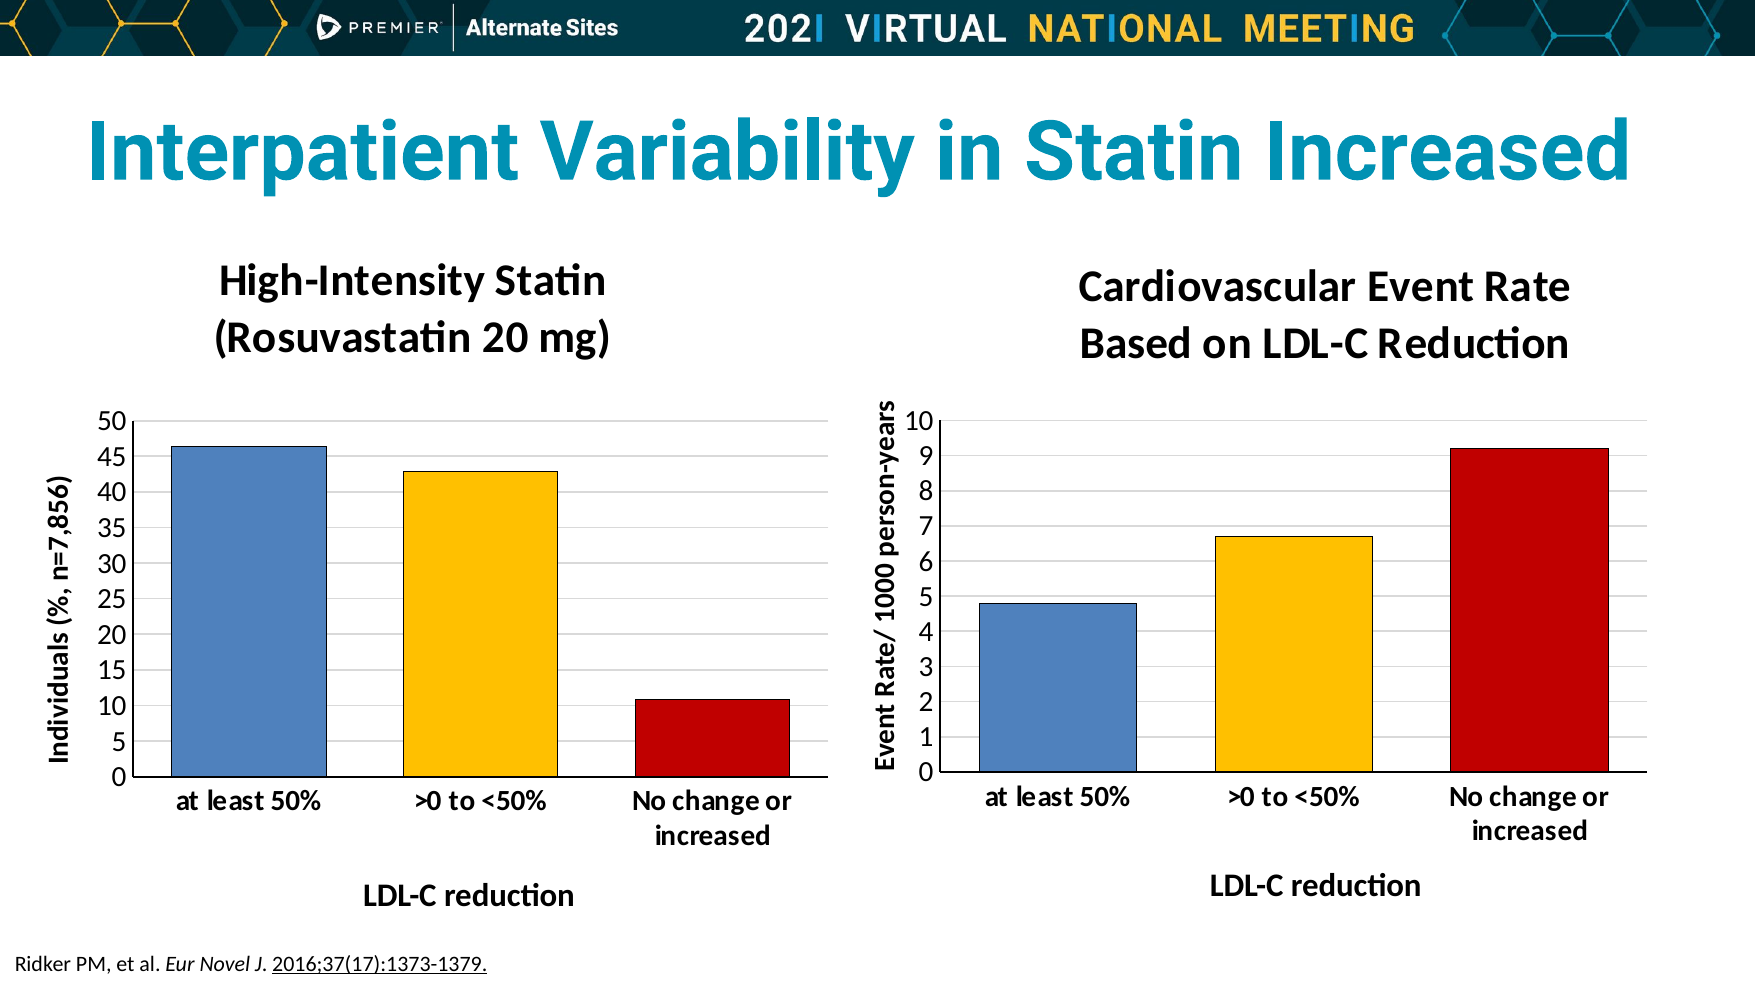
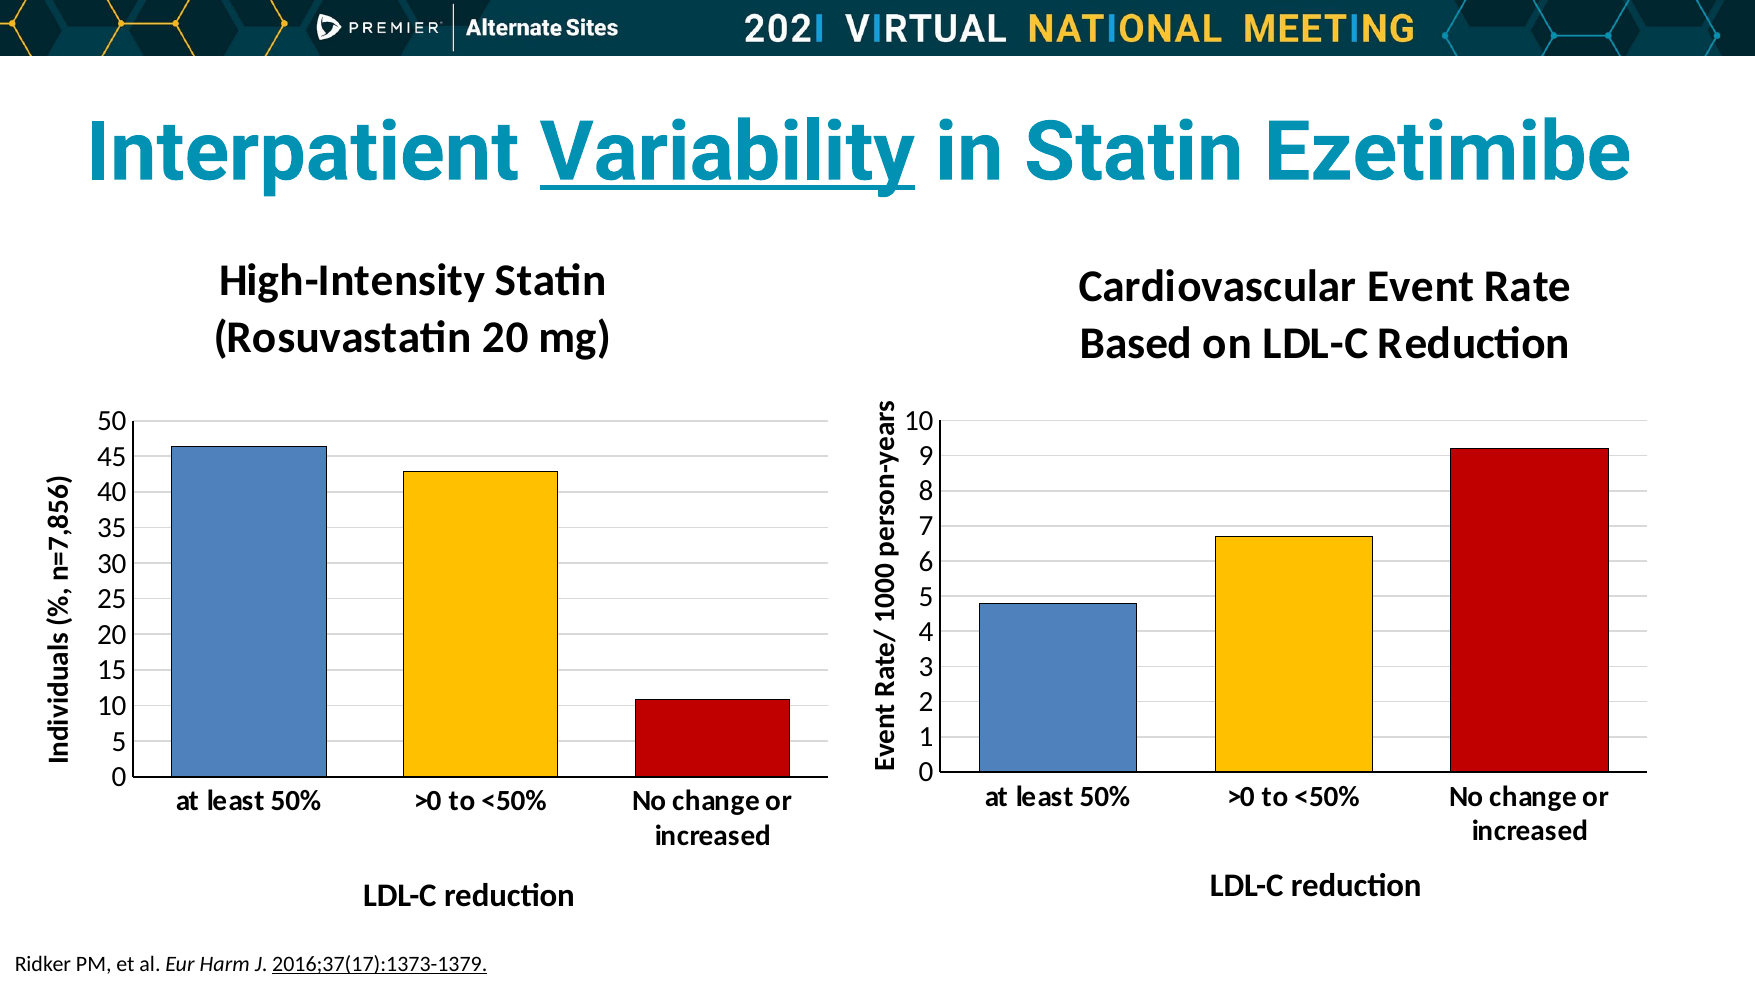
Variability underline: none -> present
Statin Increased: Increased -> Ezetimibe
Novel: Novel -> Harm
